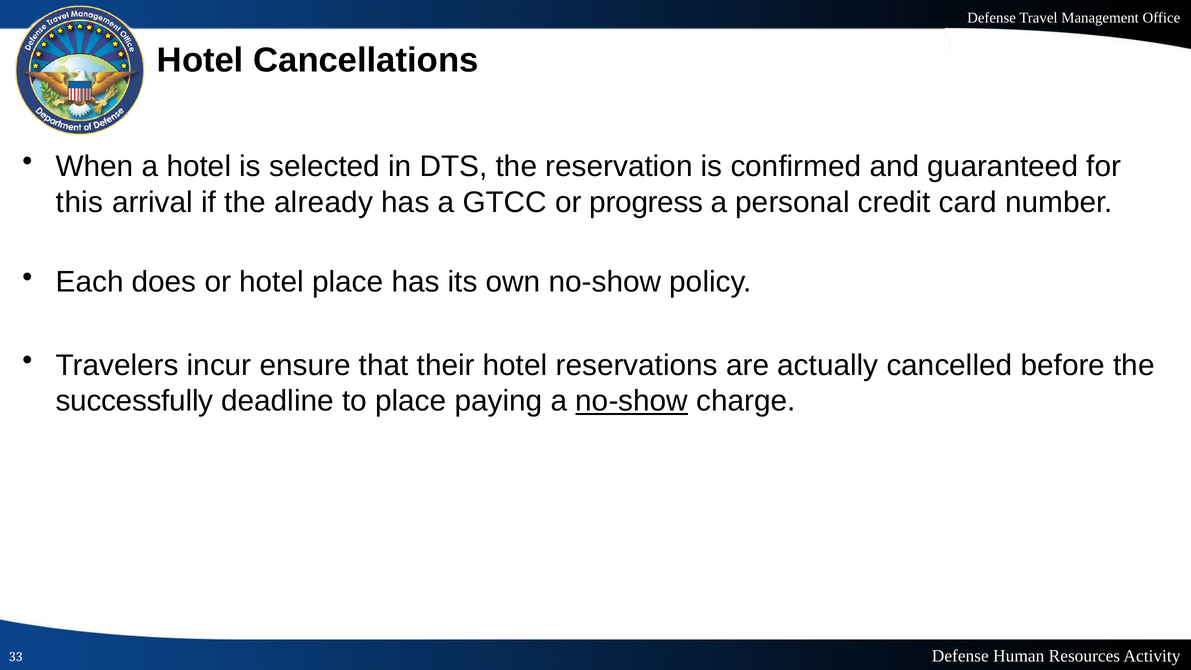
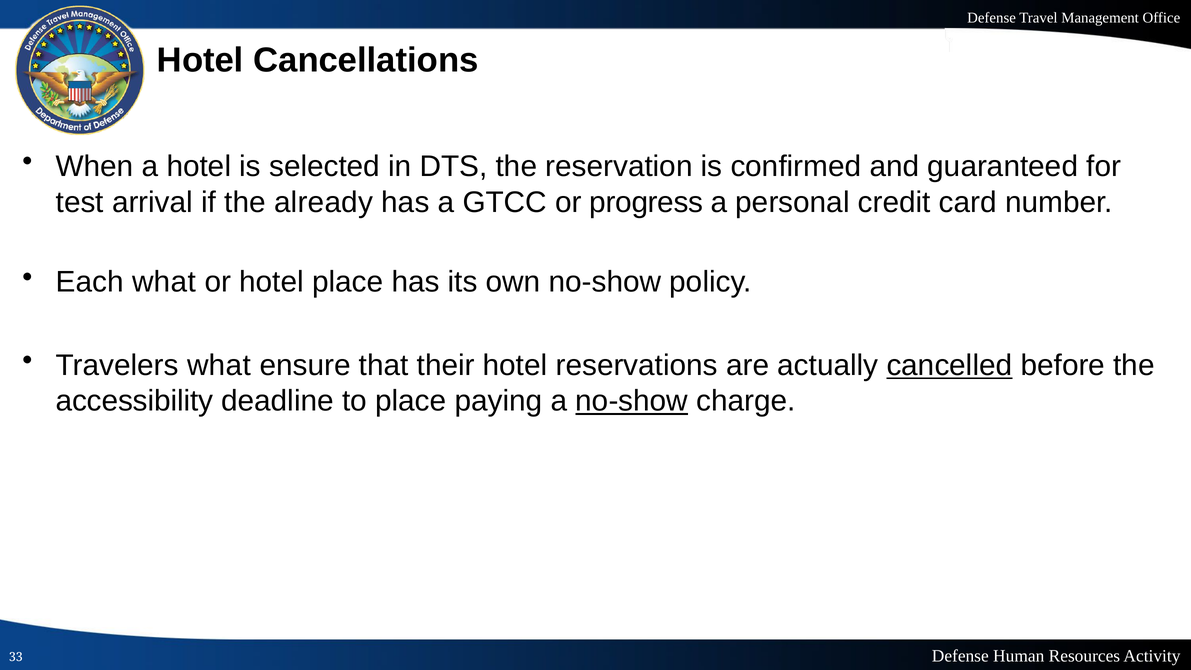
this: this -> test
Each does: does -> what
Travelers incur: incur -> what
cancelled underline: none -> present
successfully: successfully -> accessibility
